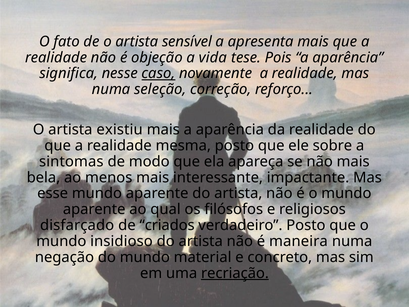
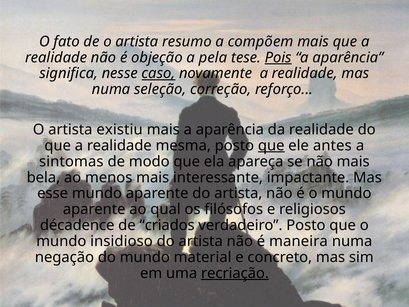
sensível: sensível -> resumo
apresenta: apresenta -> compõem
vida: vida -> pela
Pois underline: none -> present
que at (271, 145) underline: none -> present
sobre: sobre -> antes
disfarçado: disfarçado -> décadence
